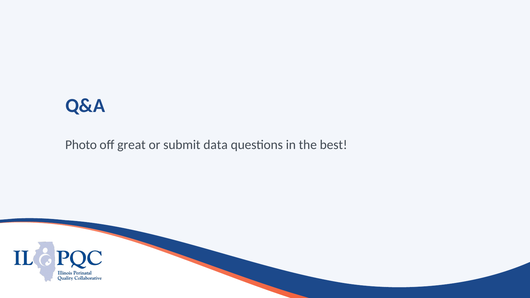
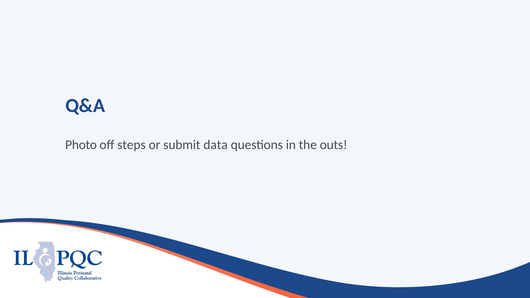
great: great -> steps
best: best -> outs
